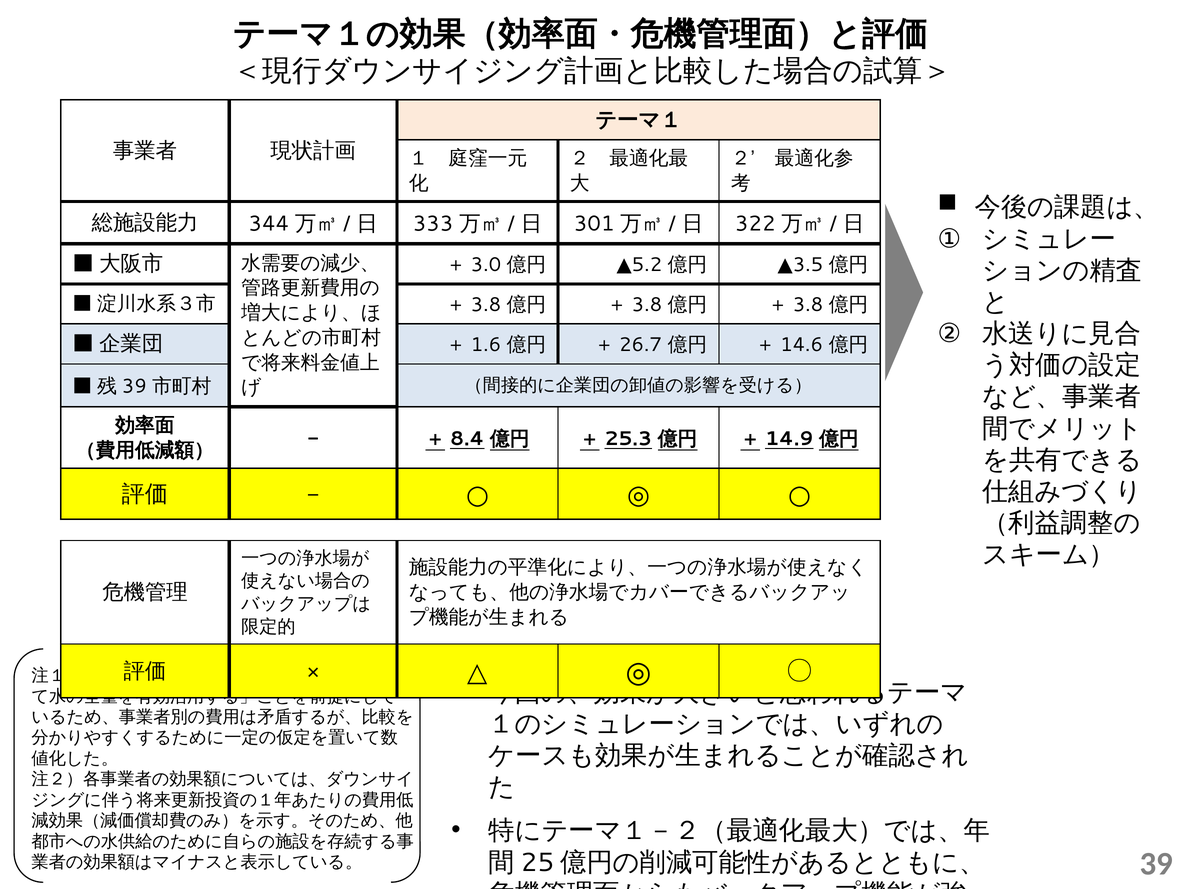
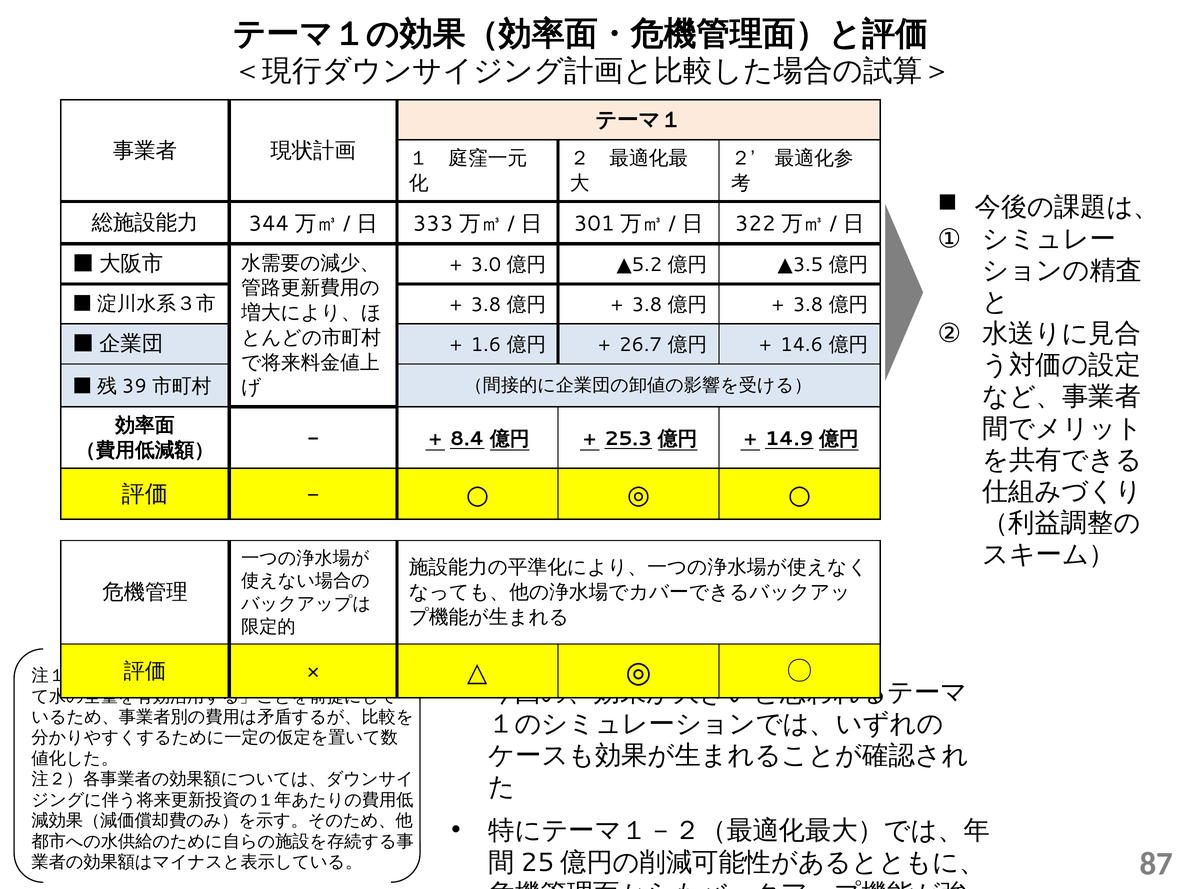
39 at (1156, 864): 39 -> 87
